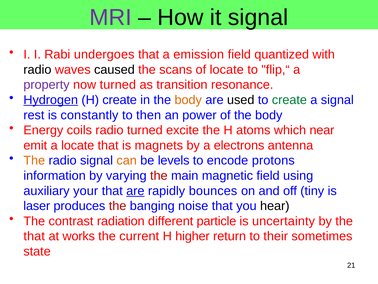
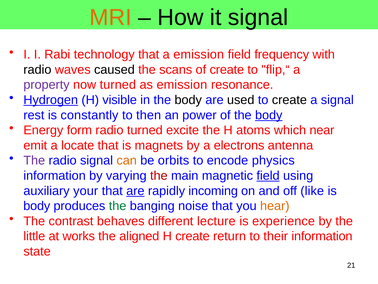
MRI colour: purple -> orange
undergoes: undergoes -> technology
quantized: quantized -> frequency
of locate: locate -> create
as transition: transition -> emission
H create: create -> visible
body at (188, 100) colour: orange -> black
create at (289, 100) colour: green -> black
body at (269, 115) underline: none -> present
coils: coils -> form
The at (34, 160) colour: orange -> purple
levels: levels -> orbits
protons: protons -> physics
field at (268, 175) underline: none -> present
bounces: bounces -> incoming
tiny: tiny -> like
laser at (37, 206): laser -> body
the at (118, 206) colour: red -> green
hear colour: black -> orange
radiation: radiation -> behaves
particle: particle -> lecture
uncertainty: uncertainty -> experience
that at (34, 236): that -> little
current: current -> aligned
H higher: higher -> create
their sometimes: sometimes -> information
